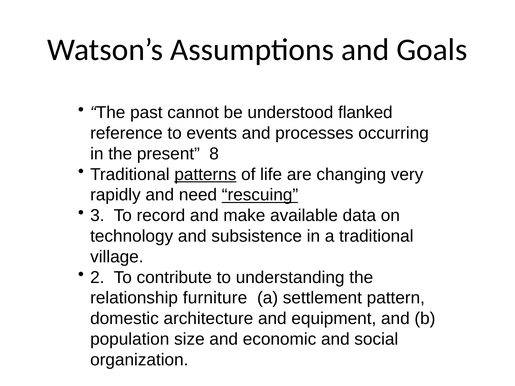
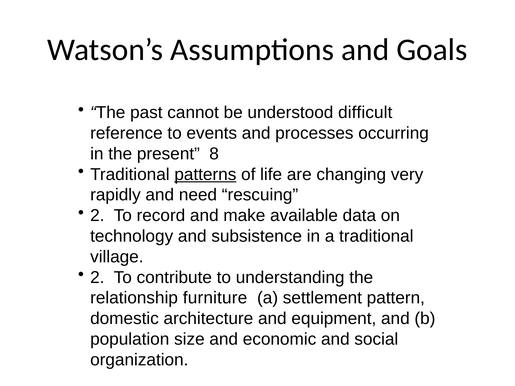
flanked: flanked -> difficult
rescuing underline: present -> none
3 at (97, 216): 3 -> 2
